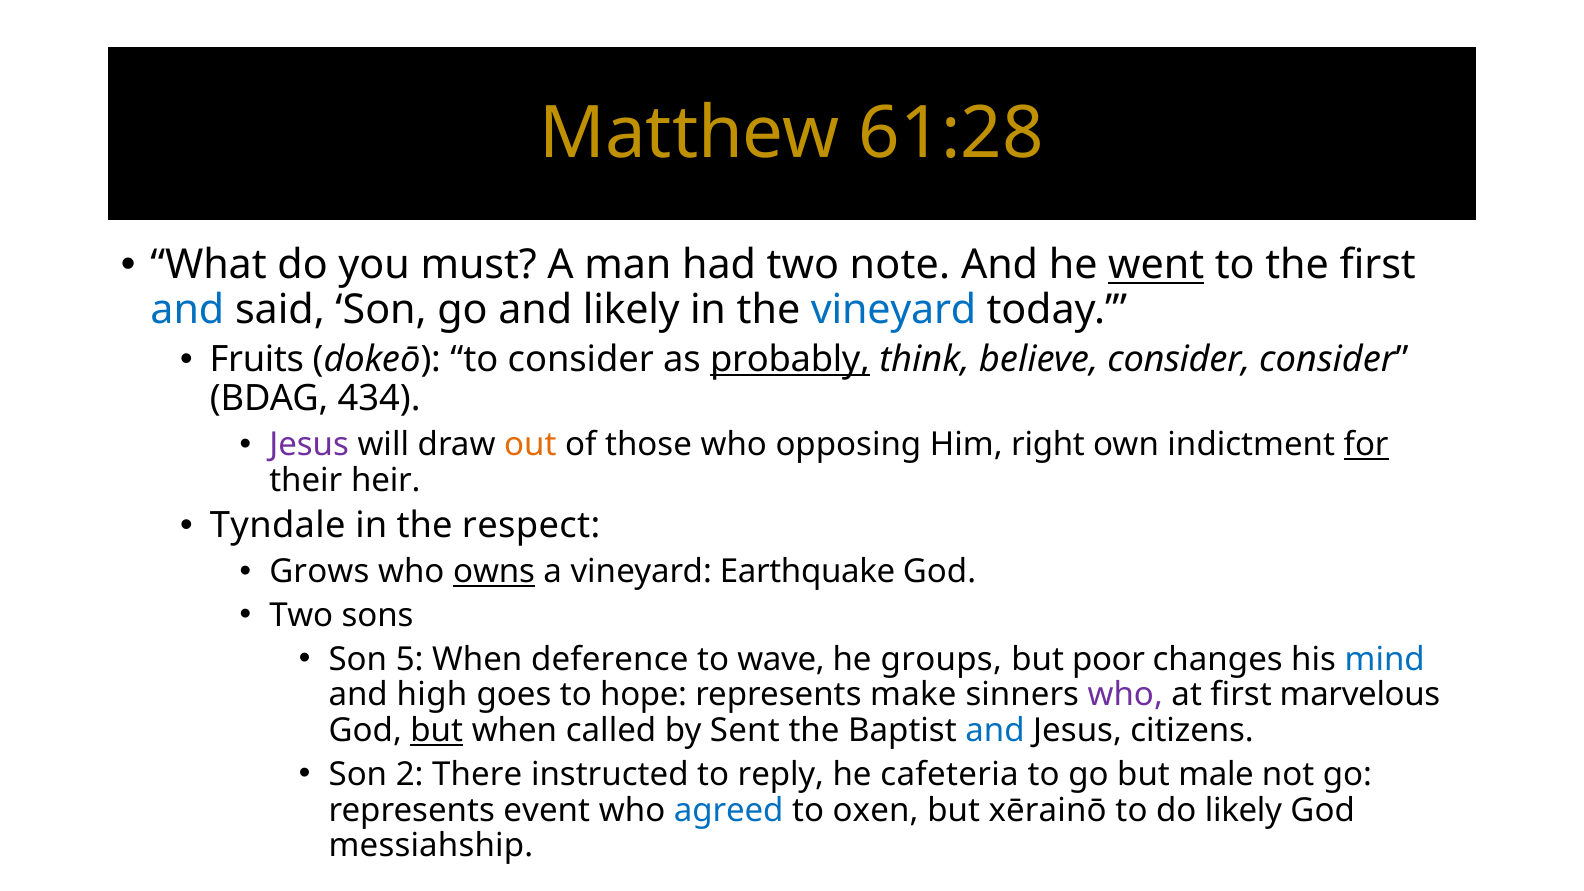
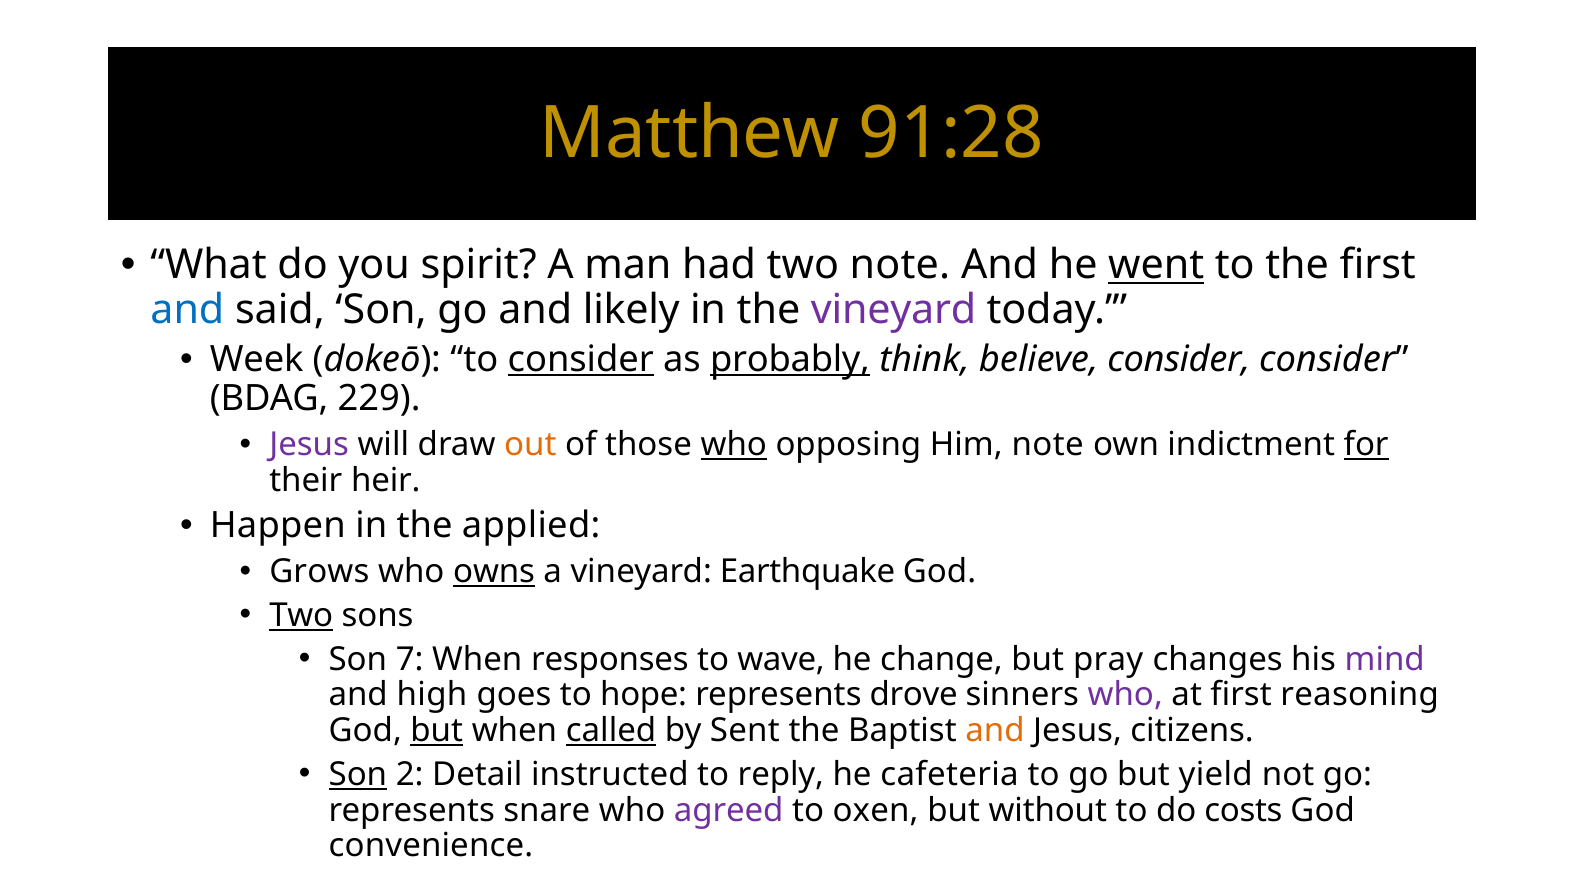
61:28: 61:28 -> 91:28
must: must -> spirit
vineyard at (894, 310) colour: blue -> purple
Fruits: Fruits -> Week
consider at (581, 360) underline: none -> present
434: 434 -> 229
who at (734, 445) underline: none -> present
Him right: right -> note
Tyndale: Tyndale -> Happen
respect: respect -> applied
Two at (301, 615) underline: none -> present
5: 5 -> 7
deference: deference -> responses
groups: groups -> change
poor: poor -> pray
mind colour: blue -> purple
make: make -> drove
marvelous: marvelous -> reasoning
called underline: none -> present
and at (995, 731) colour: blue -> orange
Son at (358, 774) underline: none -> present
There: There -> Detail
male: male -> yield
event: event -> snare
agreed colour: blue -> purple
xērainō: xērainō -> without
do likely: likely -> costs
messiahship: messiahship -> convenience
